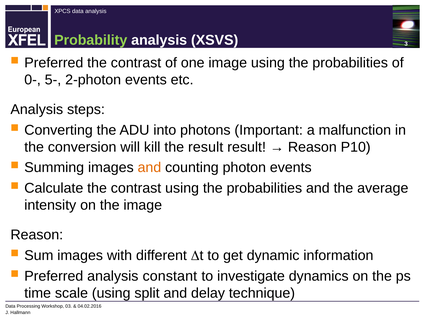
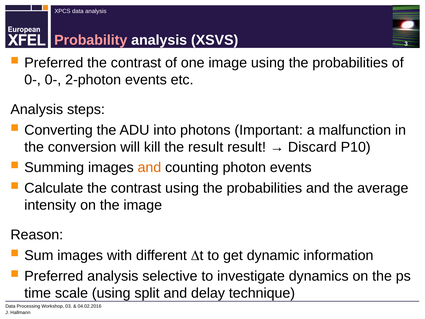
Probability colour: light green -> pink
0- 5-: 5- -> 0-
Reason at (312, 147): Reason -> Discard
constant: constant -> selective
